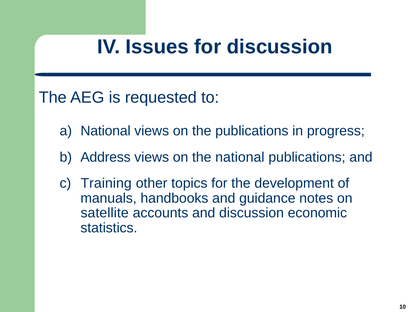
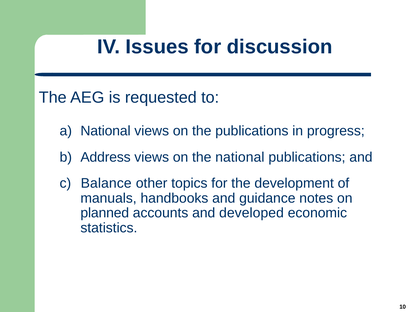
Training: Training -> Balance
satellite: satellite -> planned
and discussion: discussion -> developed
